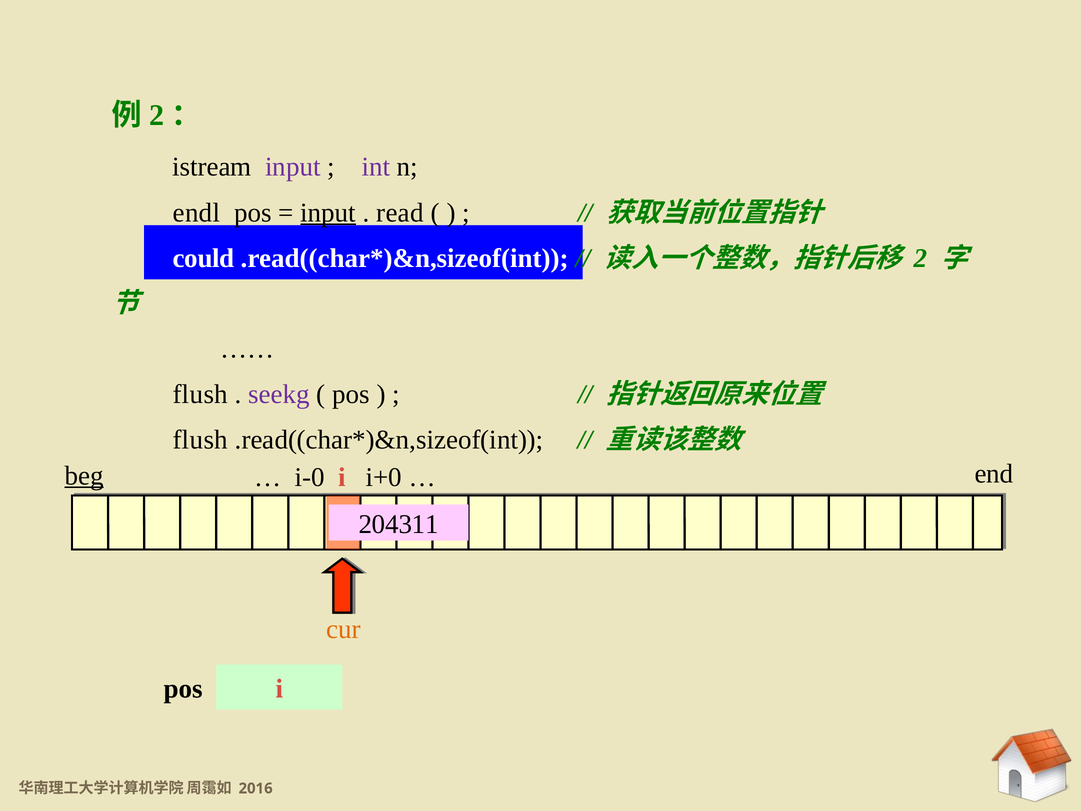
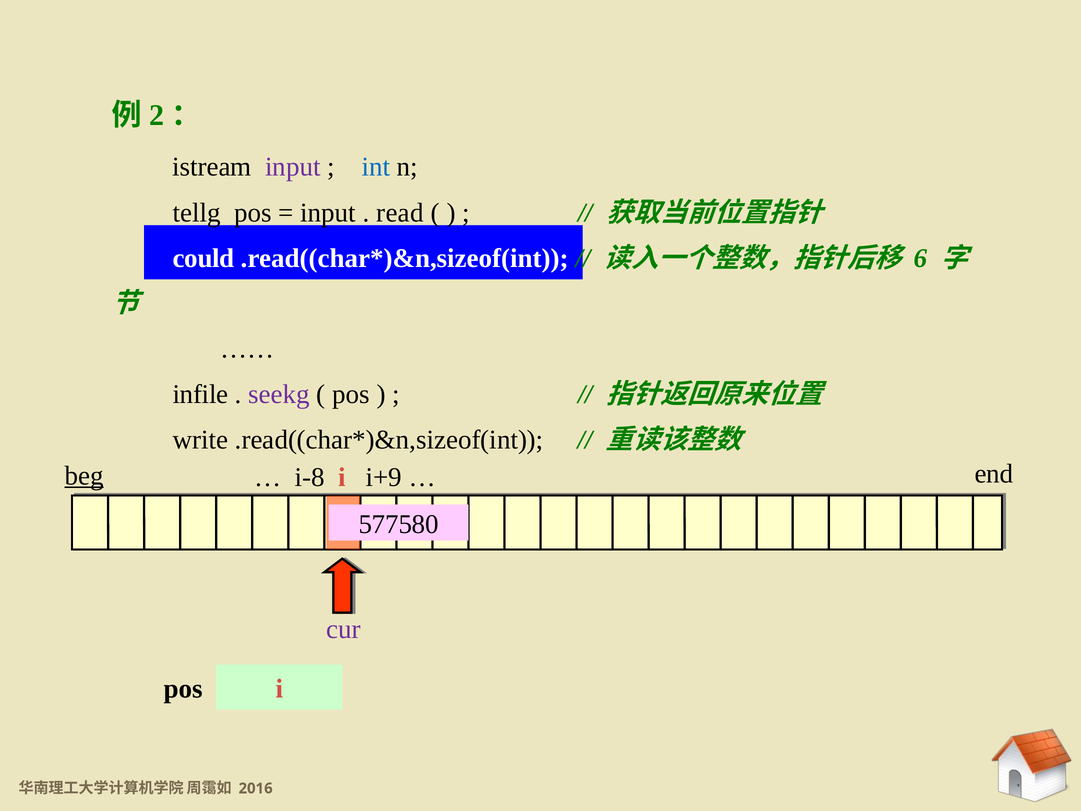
int colour: purple -> blue
endl: endl -> tellg
input at (328, 213) underline: present -> none
2: 2 -> 6
flush at (200, 394): flush -> infile
flush at (200, 439): flush -> write
i-0: i-0 -> i-8
i+0: i+0 -> i+9
204311: 204311 -> 577580
cur colour: orange -> purple
